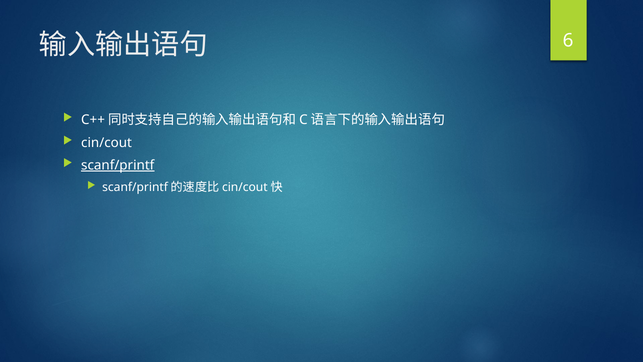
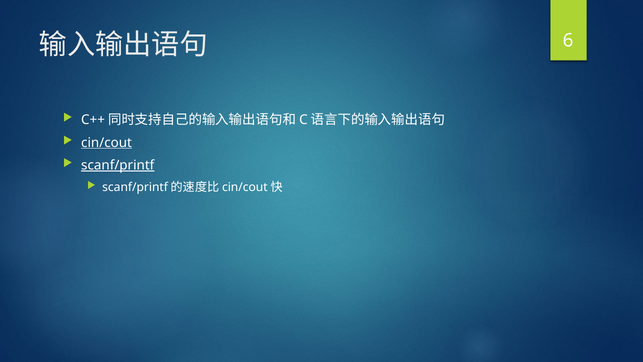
cin/cout underline: none -> present
